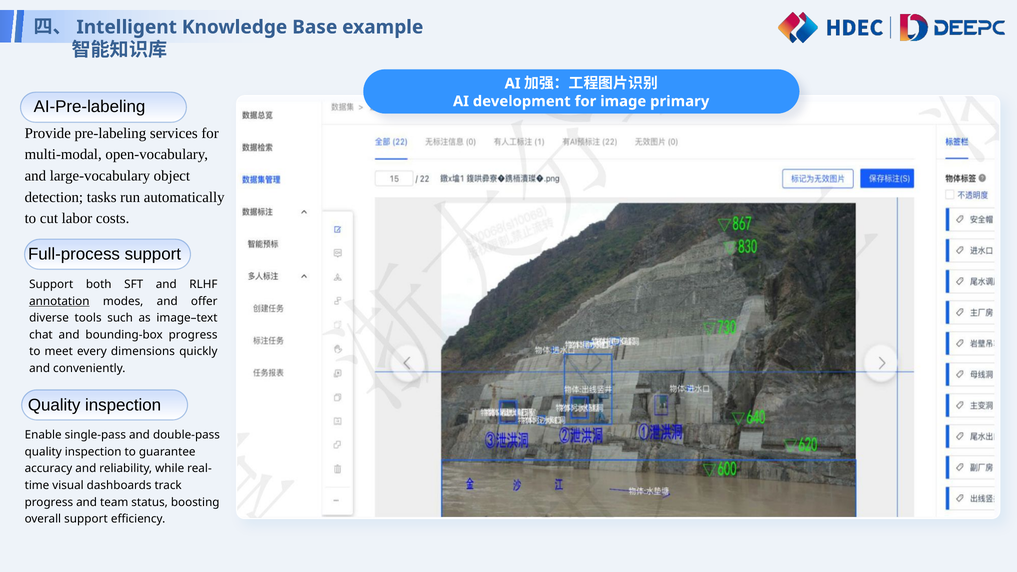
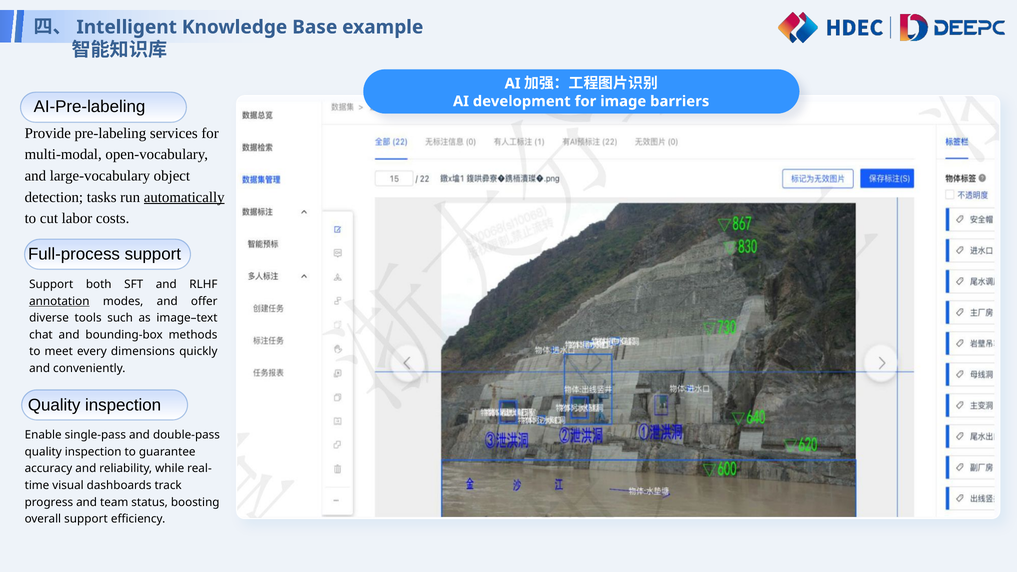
primary: primary -> barriers
automatically underline: none -> present
bounding-box progress: progress -> methods
